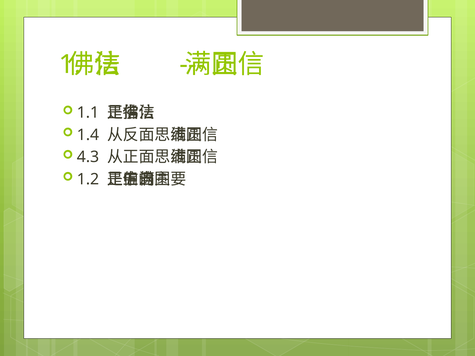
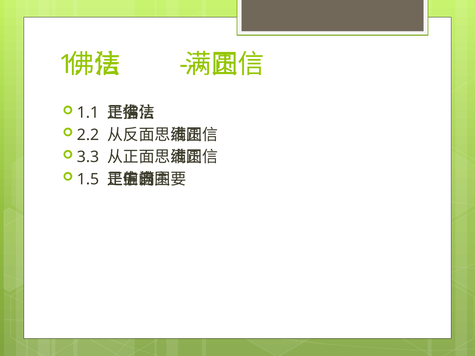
1.4: 1.4 -> 2.2
4.3: 4.3 -> 3.3
1.2: 1.2 -> 1.5
